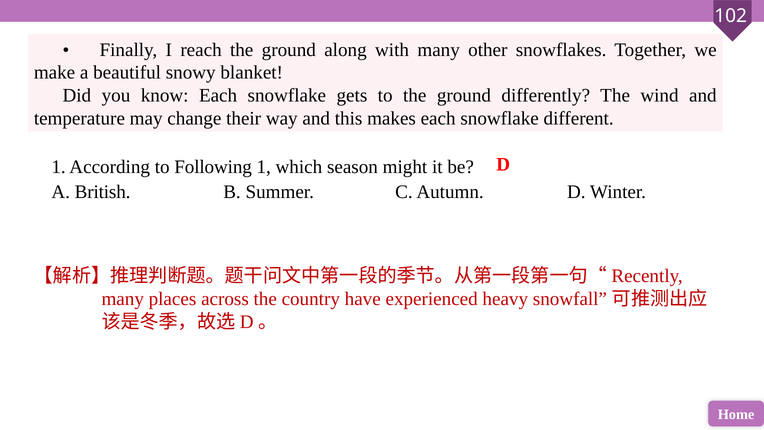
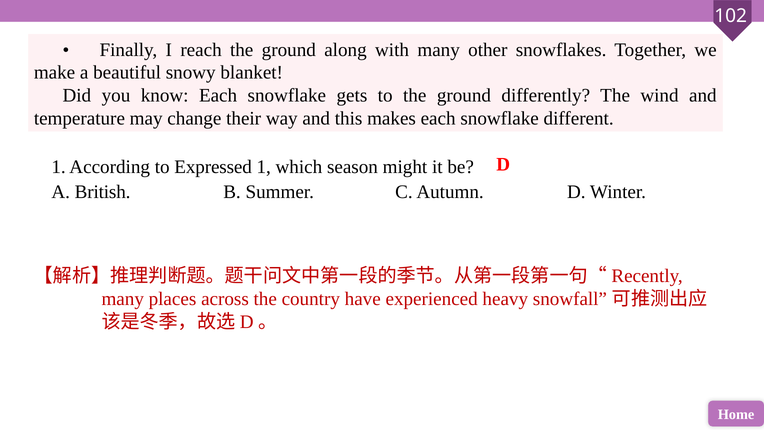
Following: Following -> Expressed
